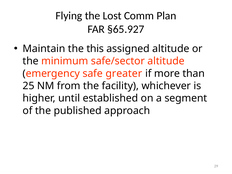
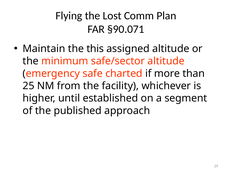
§65.927: §65.927 -> §90.071
greater: greater -> charted
